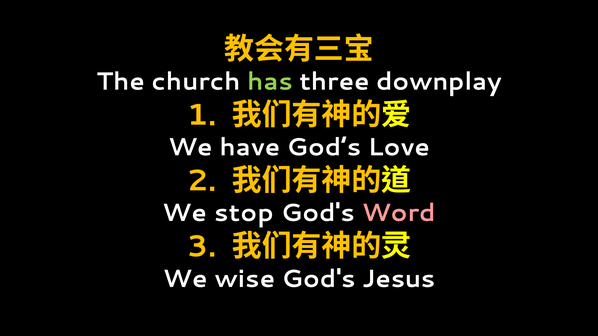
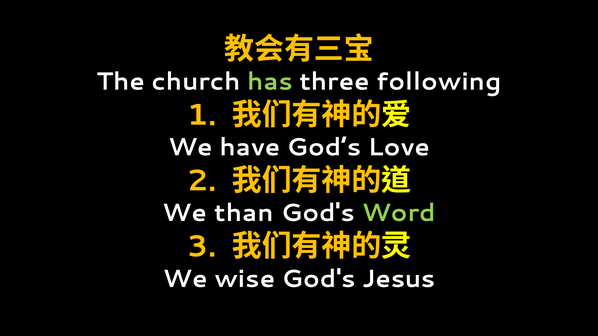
downplay: downplay -> following
stop: stop -> than
Word colour: pink -> light green
